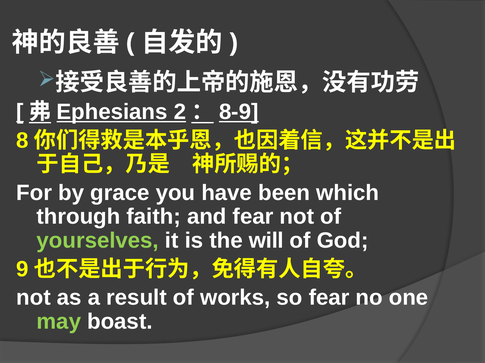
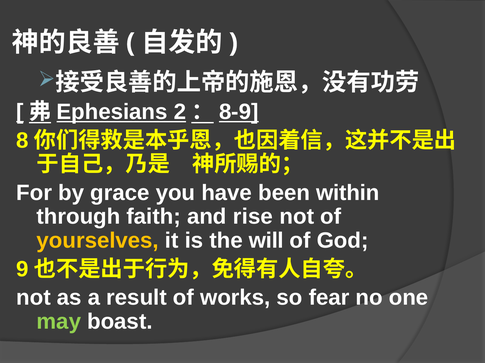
which: which -> within
and fear: fear -> rise
yourselves colour: light green -> yellow
